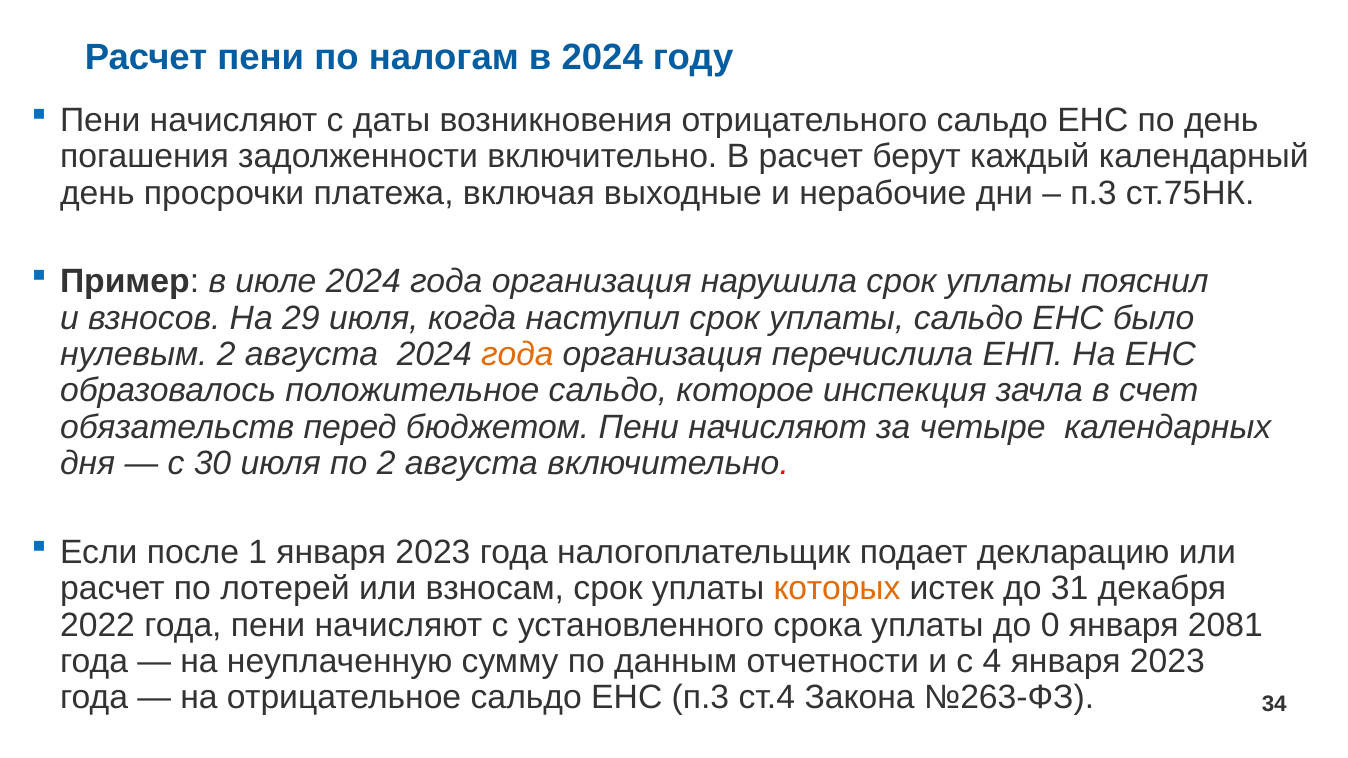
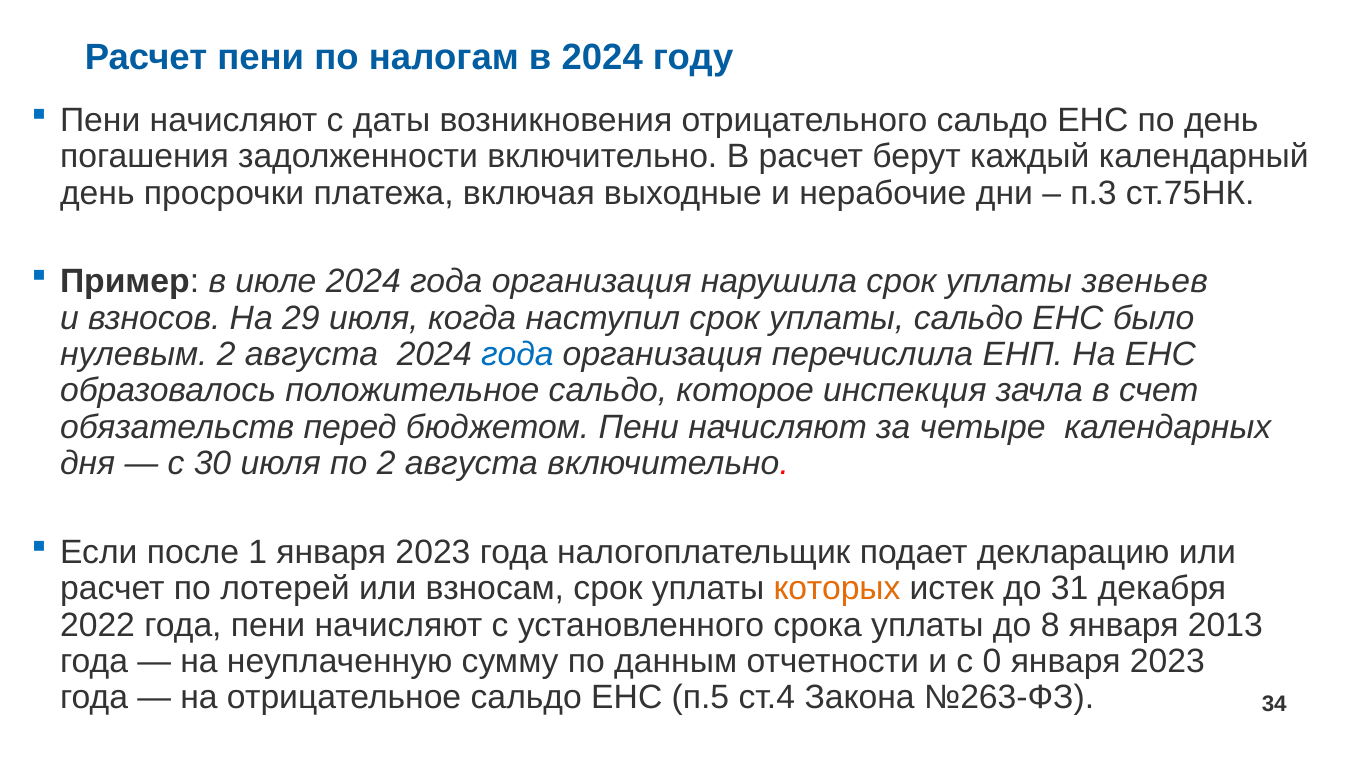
пояснил: пояснил -> звеньев
года at (517, 355) colour: orange -> blue
0: 0 -> 8
2081: 2081 -> 2013
4: 4 -> 0
ЕНС п.3: п.3 -> п.5
